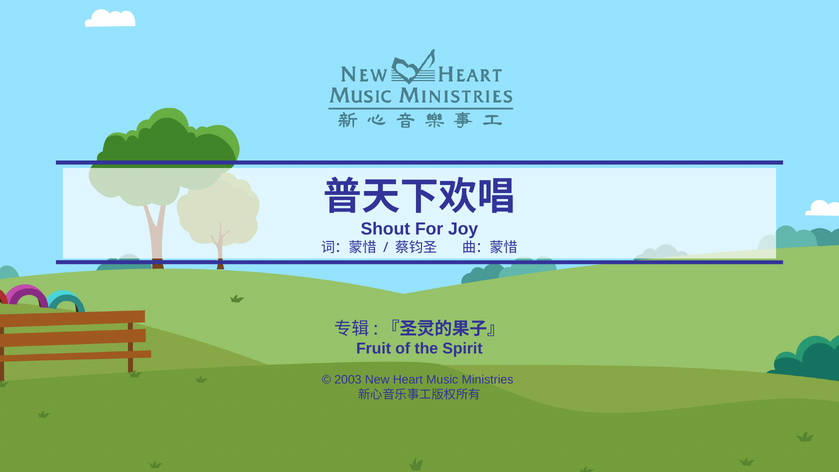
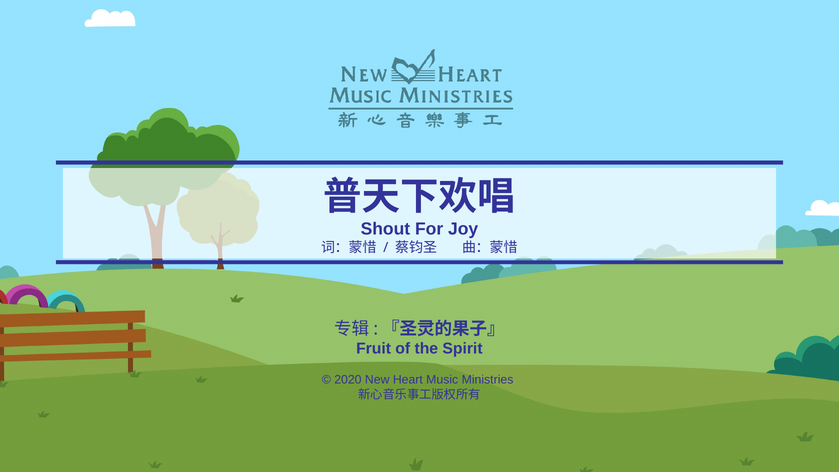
2003: 2003 -> 2020
